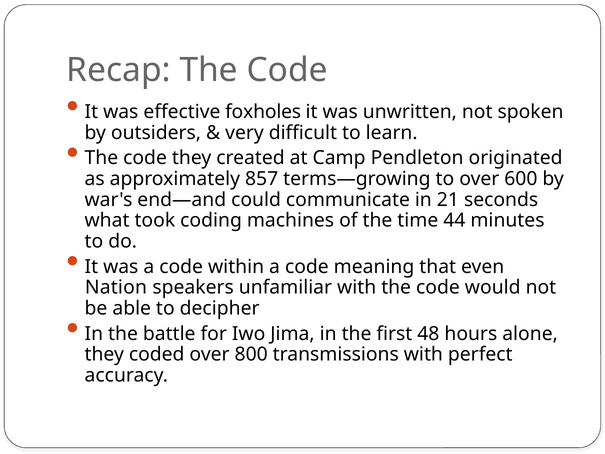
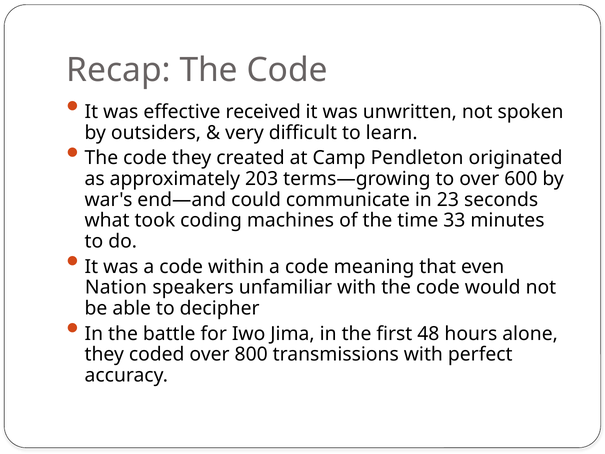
foxholes: foxholes -> received
857: 857 -> 203
21: 21 -> 23
44: 44 -> 33
